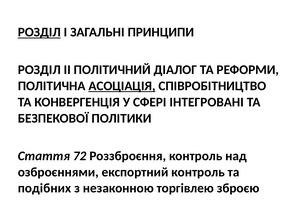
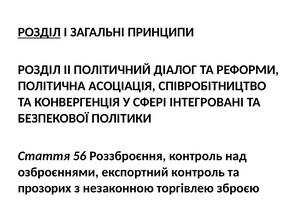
АСОЦІАЦІЯ underline: present -> none
72: 72 -> 56
подібних: подібних -> прозорих
